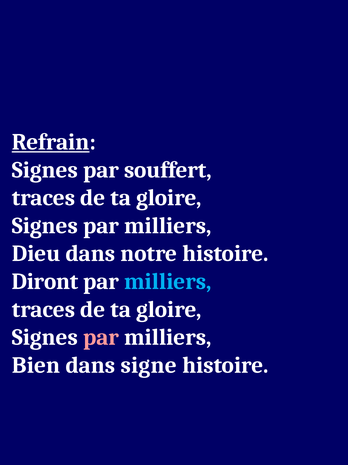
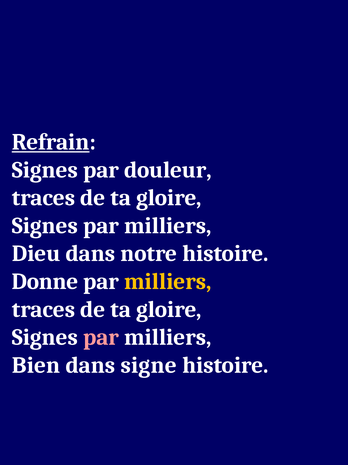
souffert: souffert -> douleur
Diront: Diront -> Donne
milliers at (168, 281) colour: light blue -> yellow
